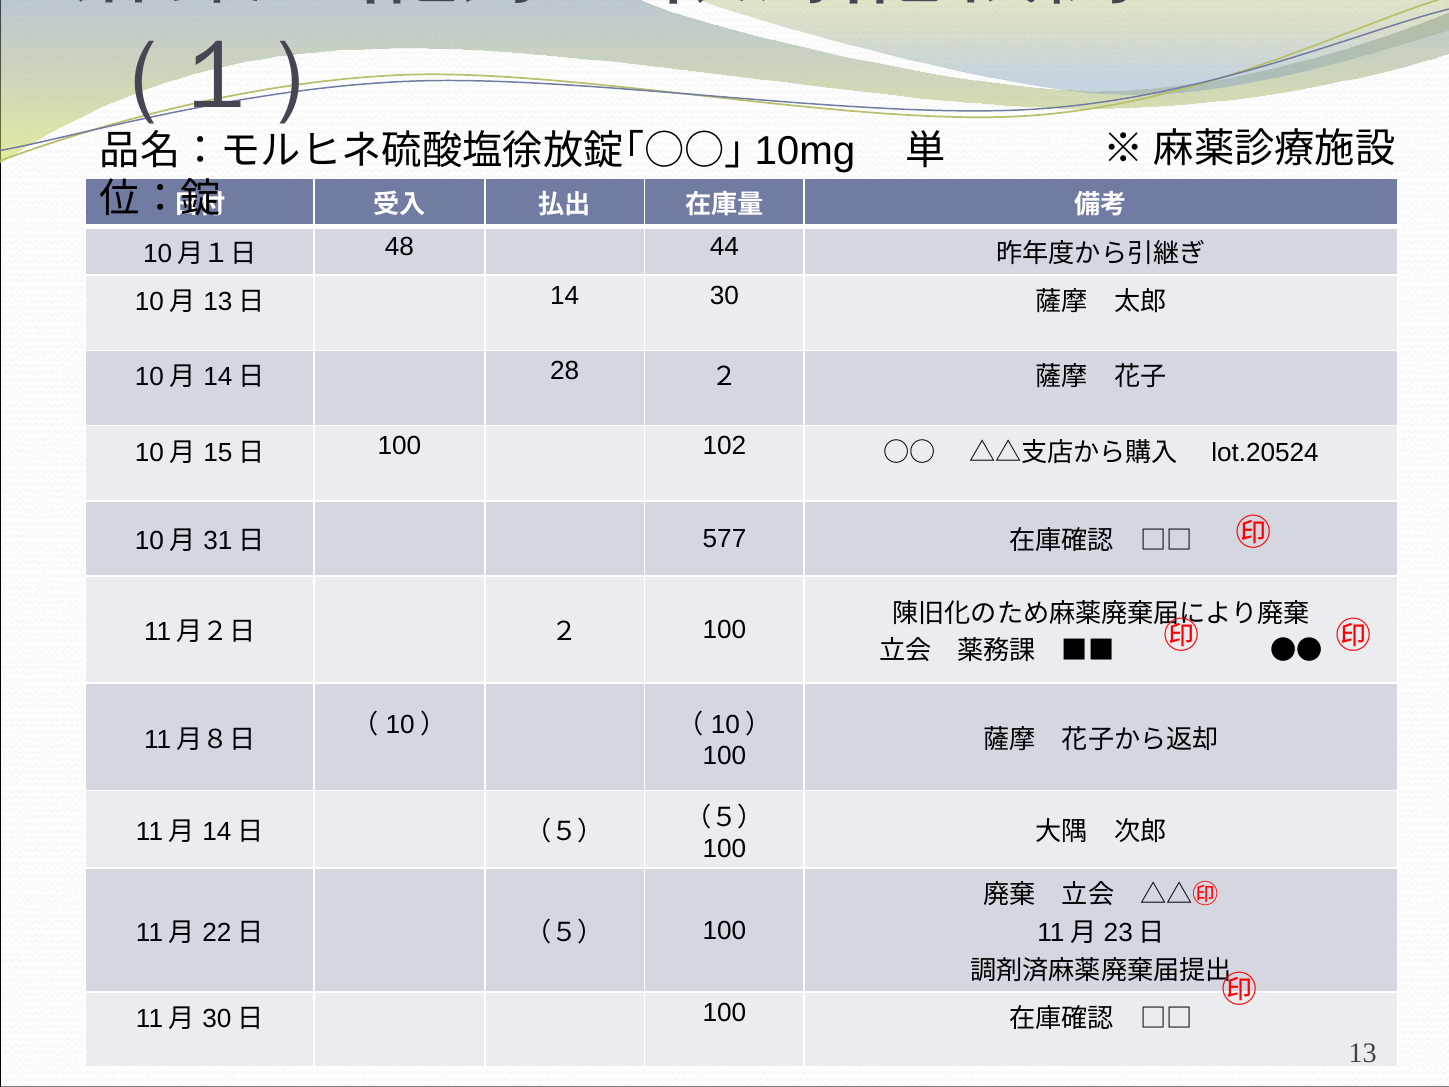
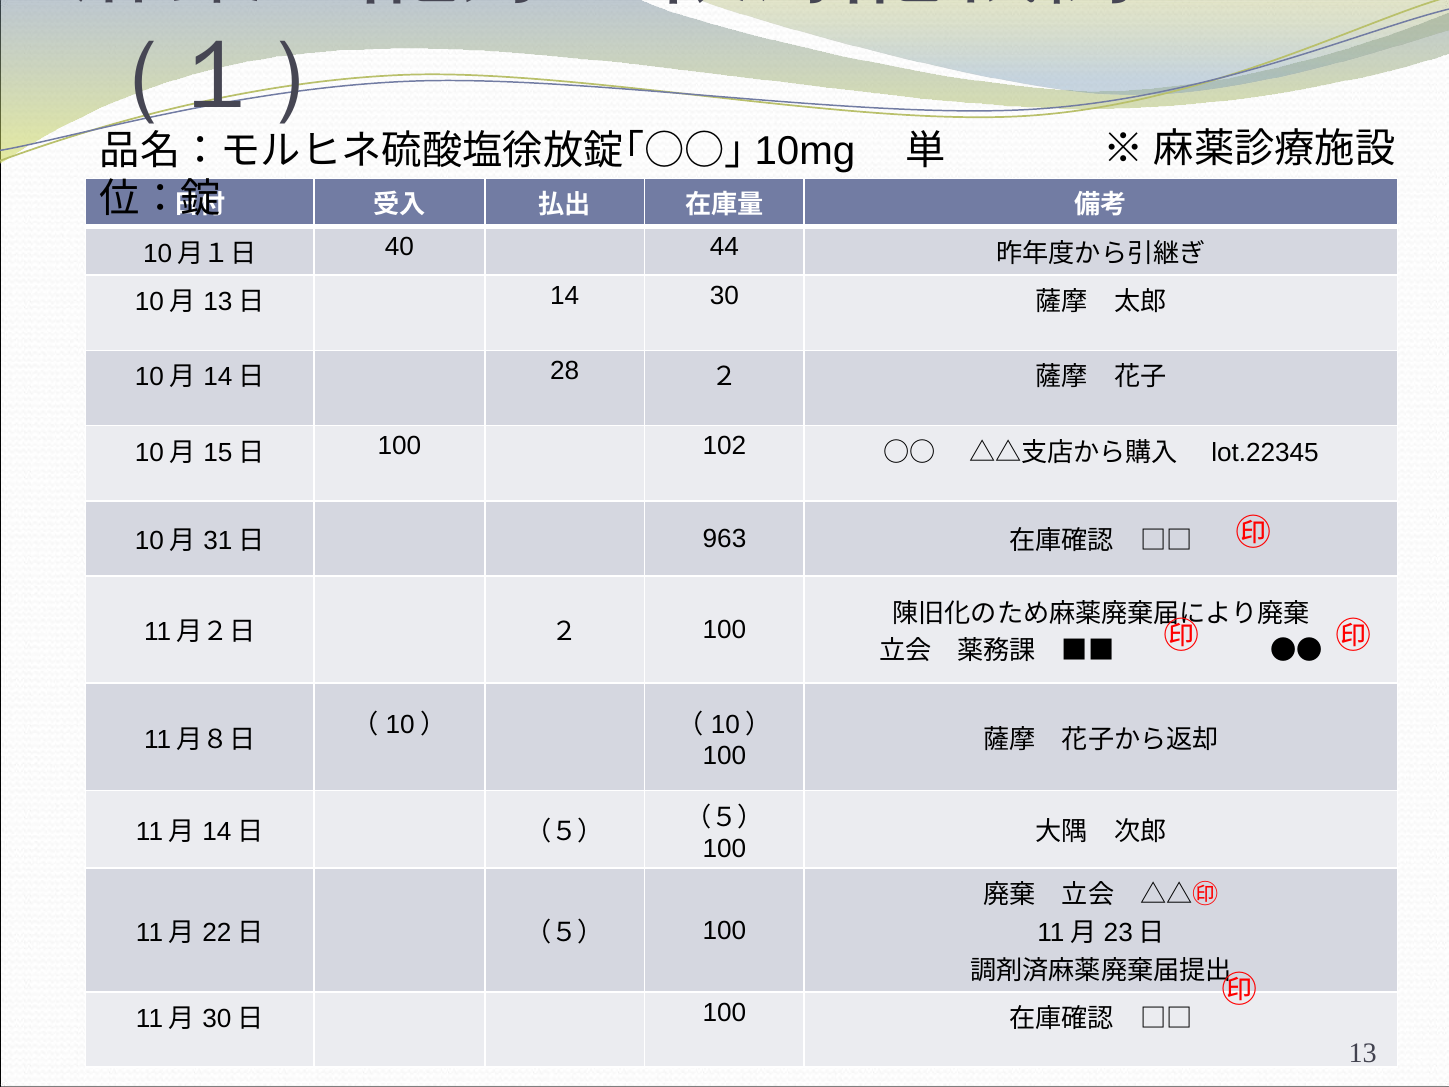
48: 48 -> 40
lot.20524: lot.20524 -> lot.22345
577: 577 -> 963
